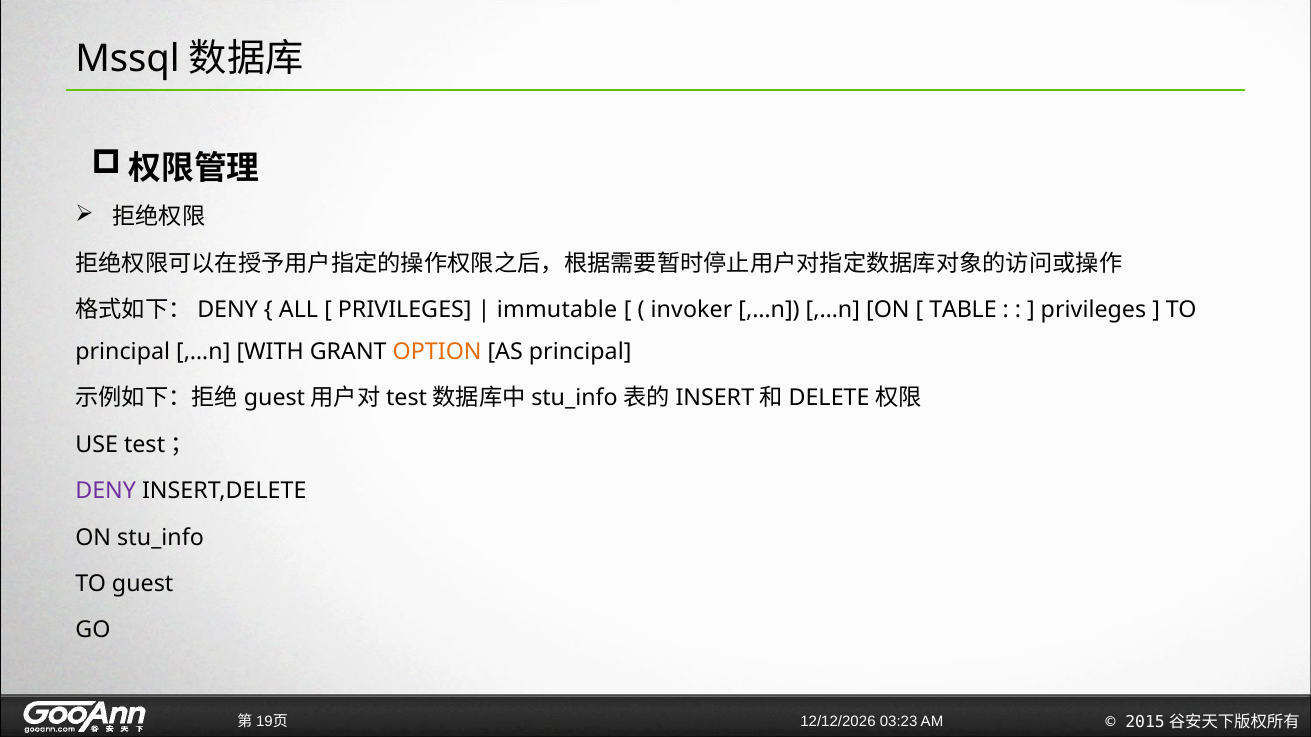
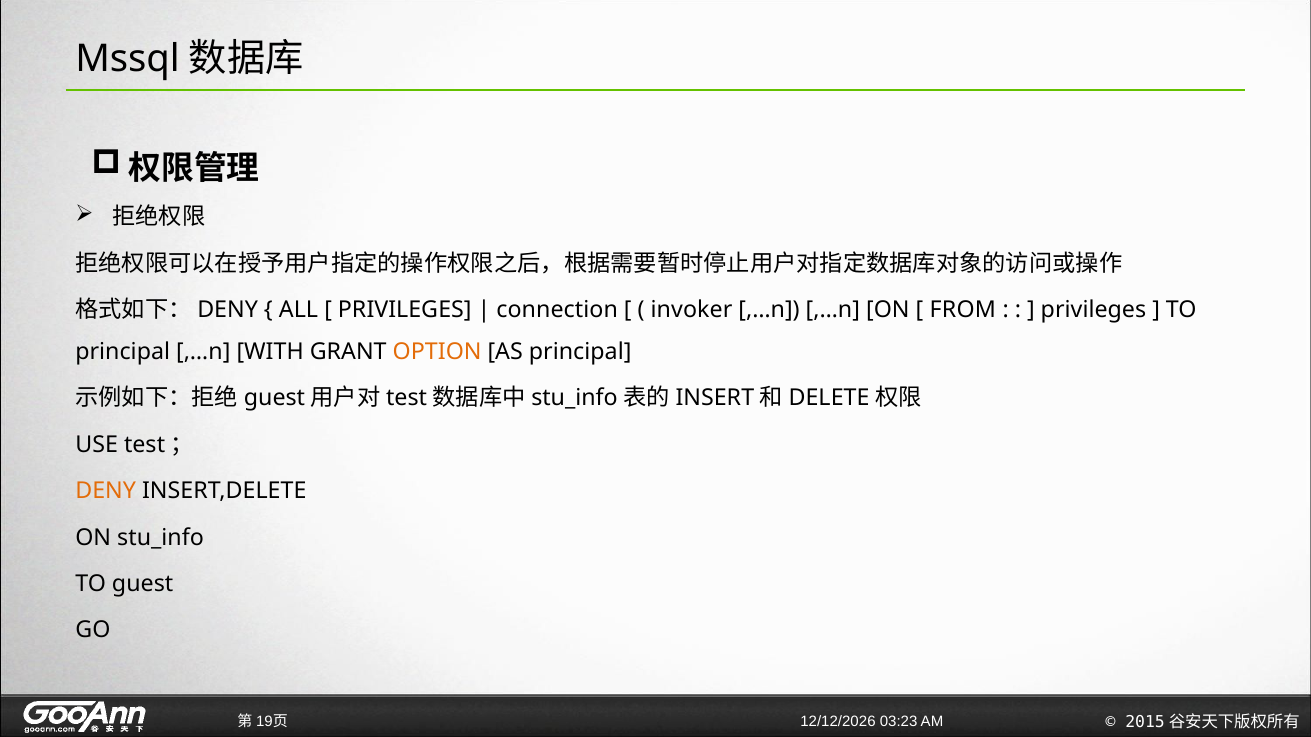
immutable: immutable -> connection
TABLE: TABLE -> FROM
DENY colour: purple -> orange
